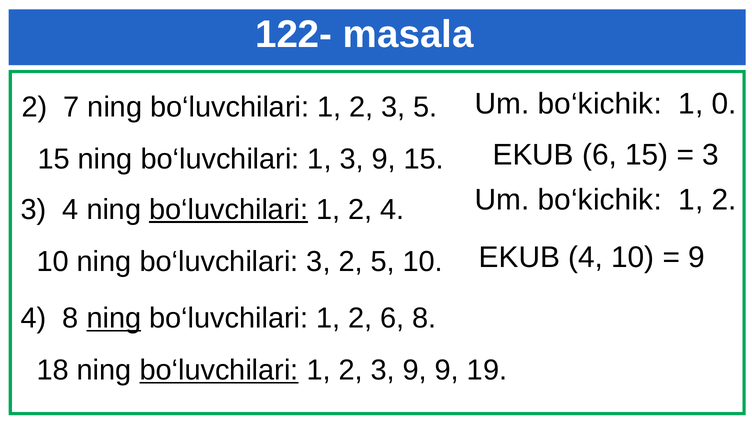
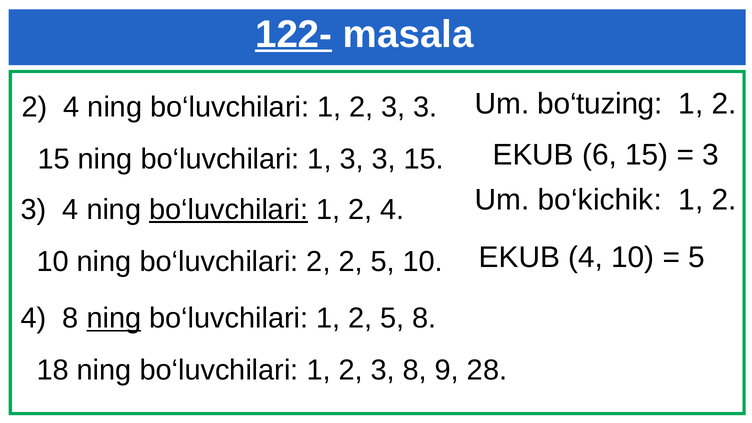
122- underline: none -> present
bo‘kichik at (600, 104): bo‘kichik -> bo‘tuzing
0 at (724, 104): 0 -> 2
7 at (71, 107): 7 -> 4
2 3 5: 5 -> 3
1 3 9: 9 -> 3
9 at (697, 258): 9 -> 5
bo‘luvchilari 3: 3 -> 2
1 2 6: 6 -> 5
bo‘luvchilari at (219, 370) underline: present -> none
2 3 9: 9 -> 8
19: 19 -> 28
